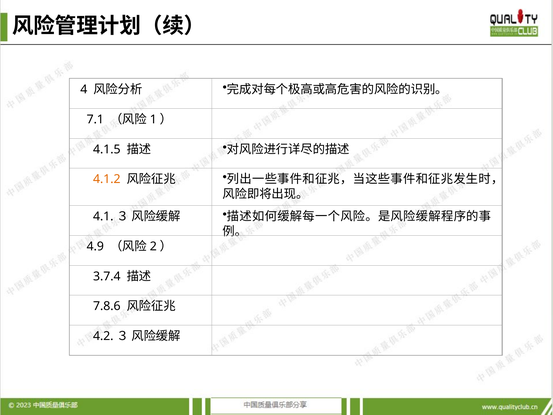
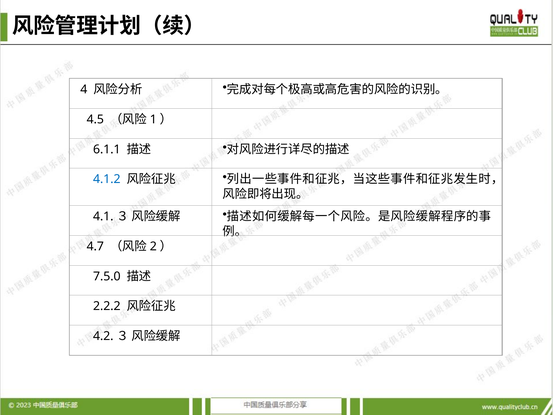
7.1: 7.1 -> 4.5
4.1.5: 4.1.5 -> 6.1.1
4.1.2 colour: orange -> blue
4.9: 4.9 -> 4.7
3.7.4: 3.7.4 -> 7.5.0
7.8.6: 7.8.6 -> 2.2.2
